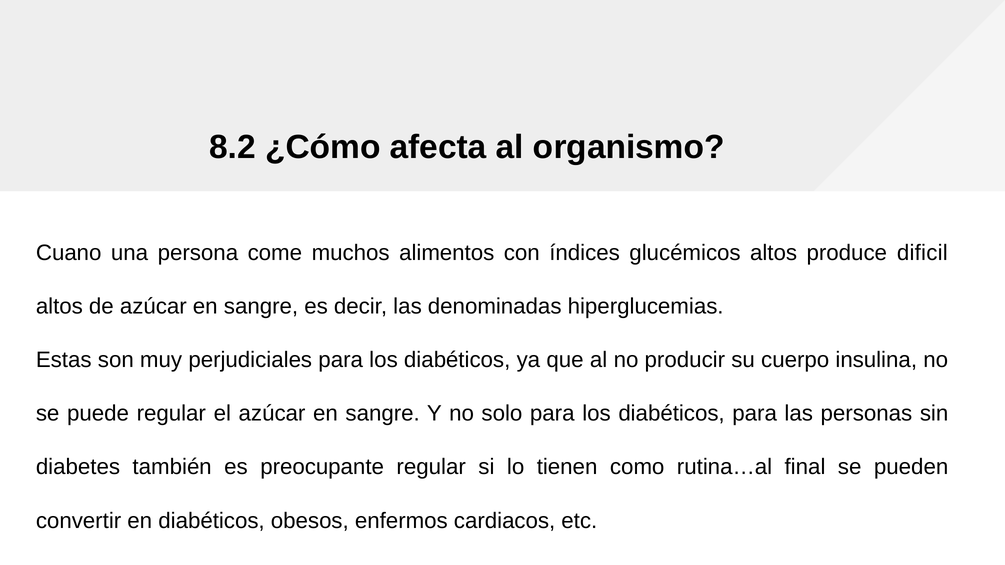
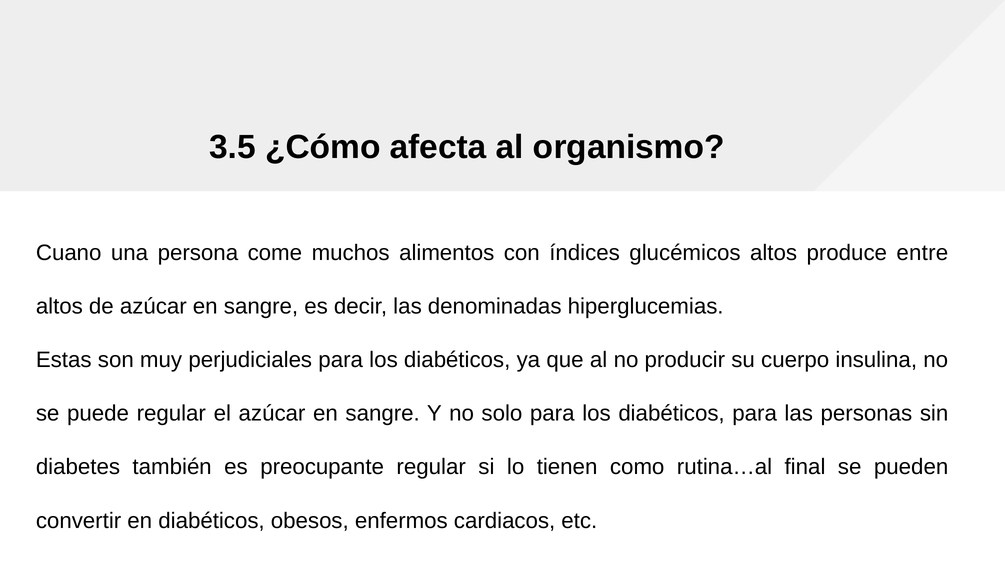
8.2: 8.2 -> 3.5
dificil: dificil -> entre
